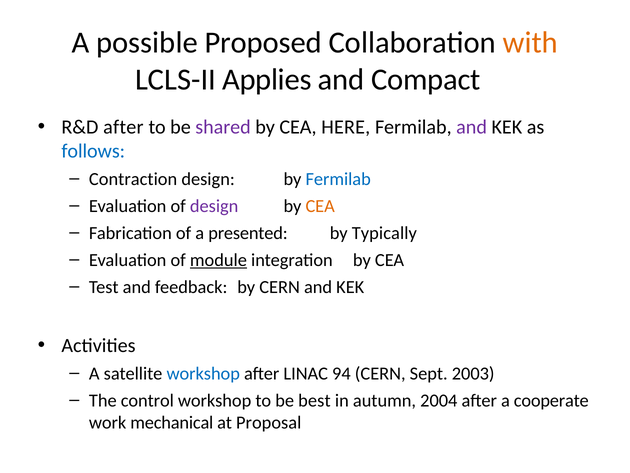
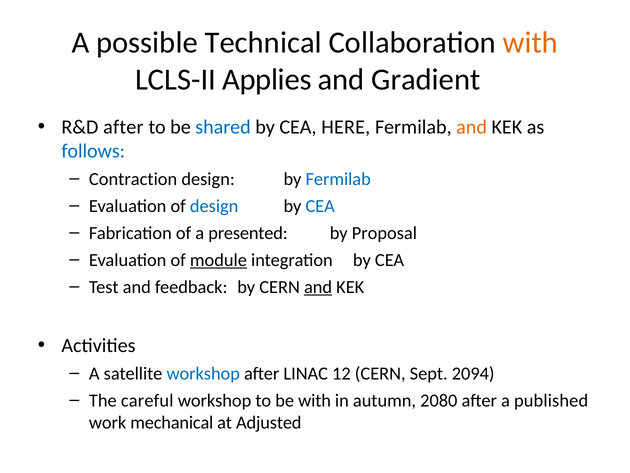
Proposed: Proposed -> Technical
Compact: Compact -> Gradient
shared colour: purple -> blue
and at (472, 127) colour: purple -> orange
design at (214, 206) colour: purple -> blue
CEA at (320, 206) colour: orange -> blue
Typically: Typically -> Proposal
and at (318, 287) underline: none -> present
94: 94 -> 12
2003: 2003 -> 2094
control: control -> careful
be best: best -> with
2004: 2004 -> 2080
cooperate: cooperate -> published
Proposal: Proposal -> Adjusted
